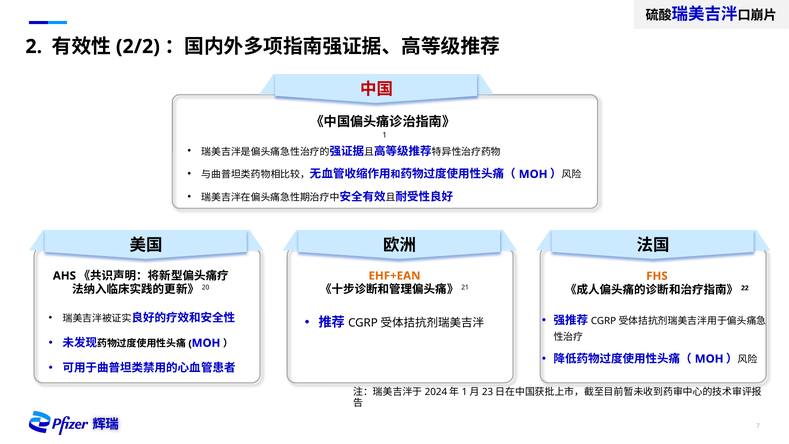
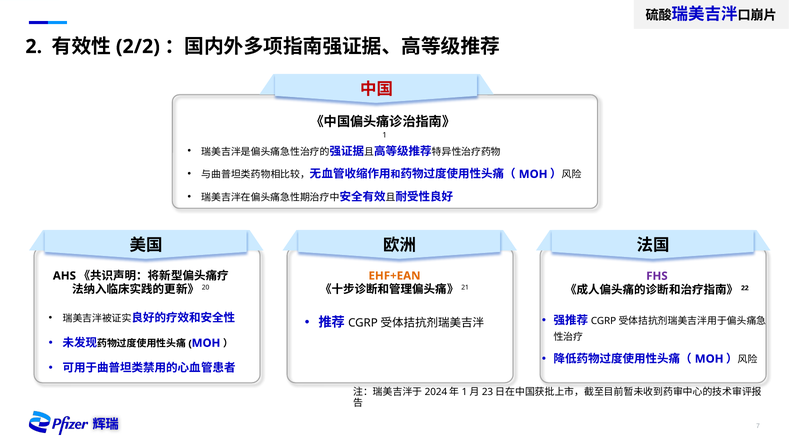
FHS colour: orange -> purple
